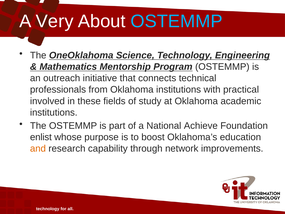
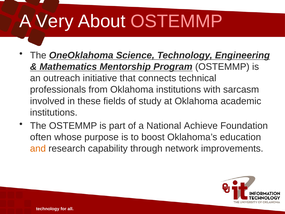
OSTEMMP at (177, 21) colour: light blue -> pink
practical: practical -> sarcasm
enlist: enlist -> often
